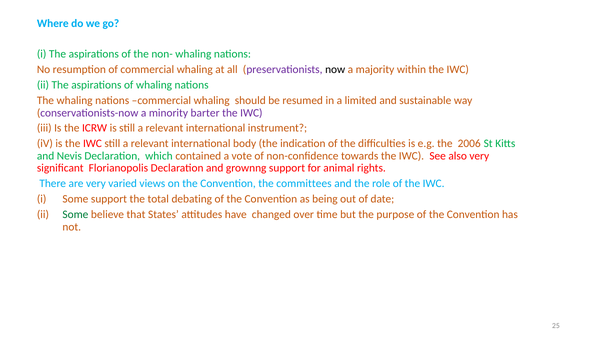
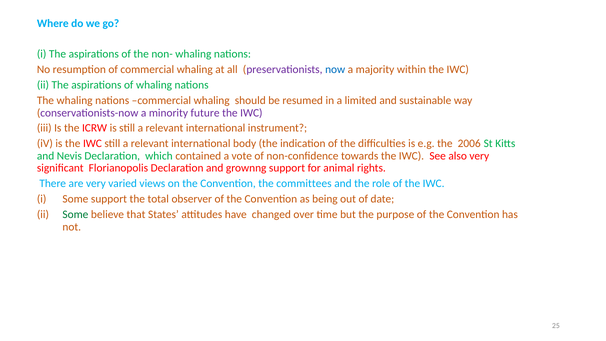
now colour: black -> blue
barter: barter -> future
debating: debating -> observer
